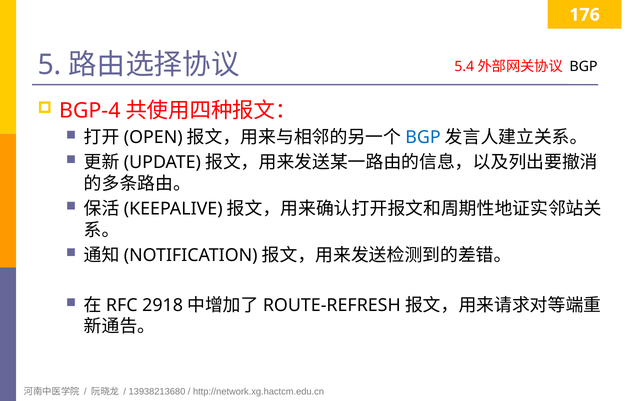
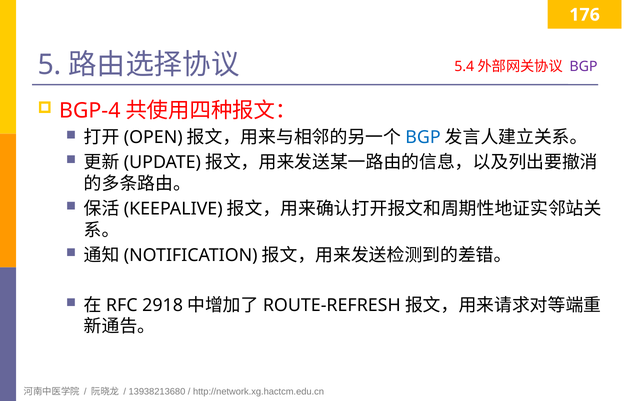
BGP at (583, 66) colour: black -> purple
